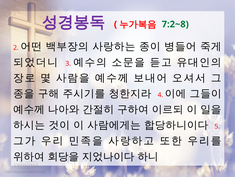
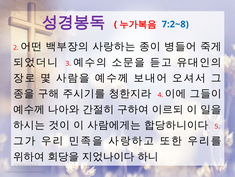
7:2~8 colour: green -> blue
